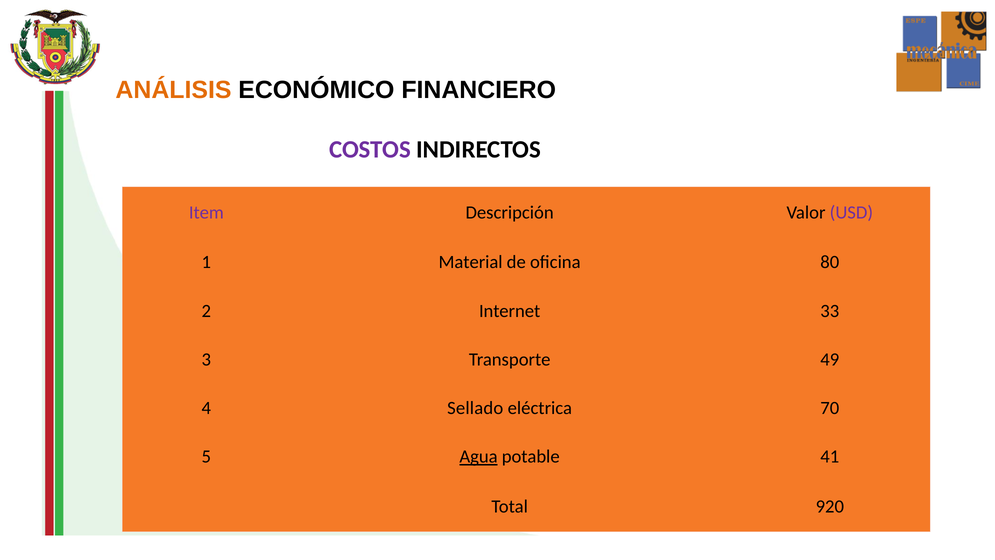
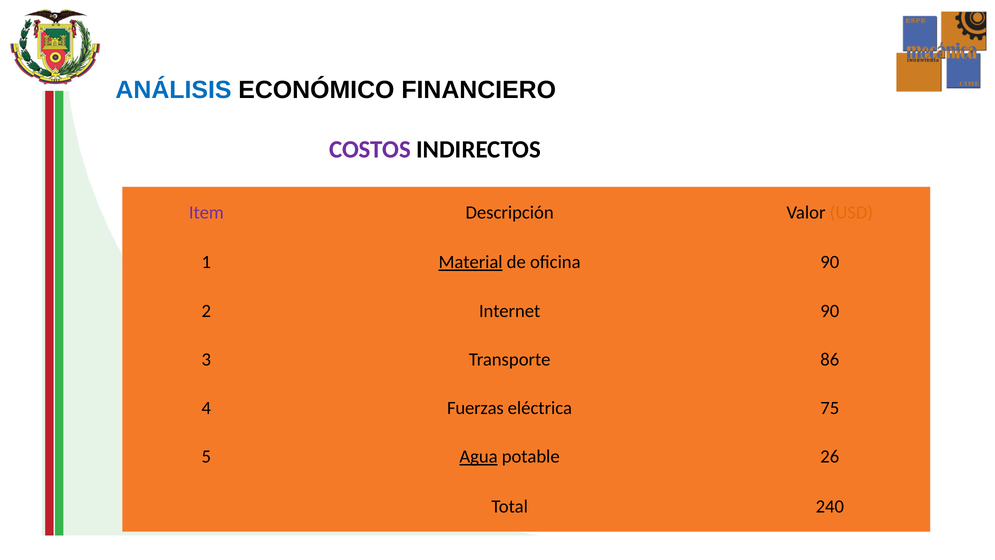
ANÁLISIS colour: orange -> blue
USD colour: purple -> orange
Material underline: none -> present
oficina 80: 80 -> 90
Internet 33: 33 -> 90
49: 49 -> 86
Sellado: Sellado -> Fuerzas
70: 70 -> 75
41: 41 -> 26
920: 920 -> 240
